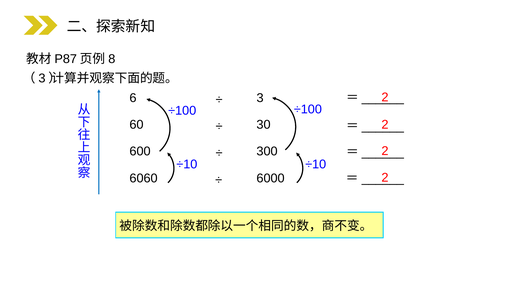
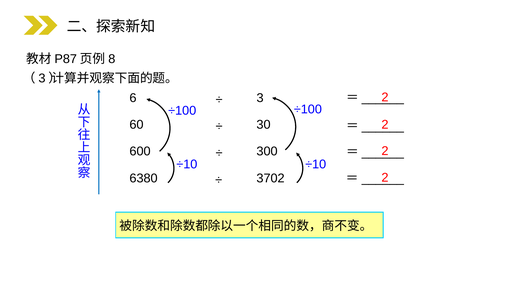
6060: 6060 -> 6380
6000: 6000 -> 3702
